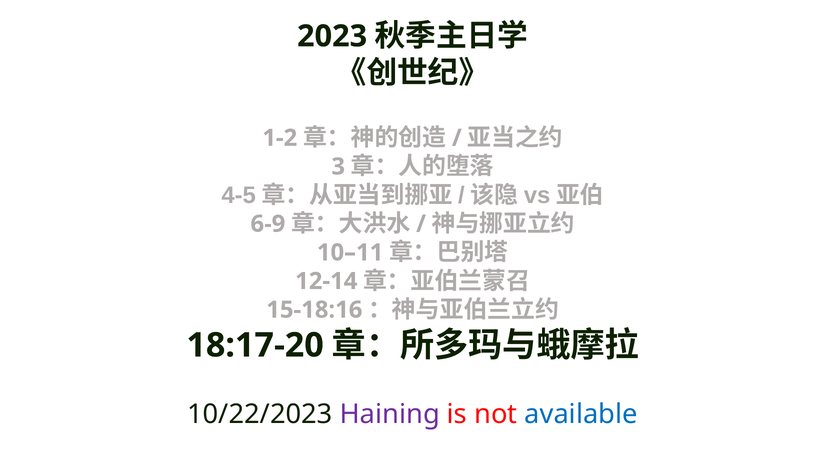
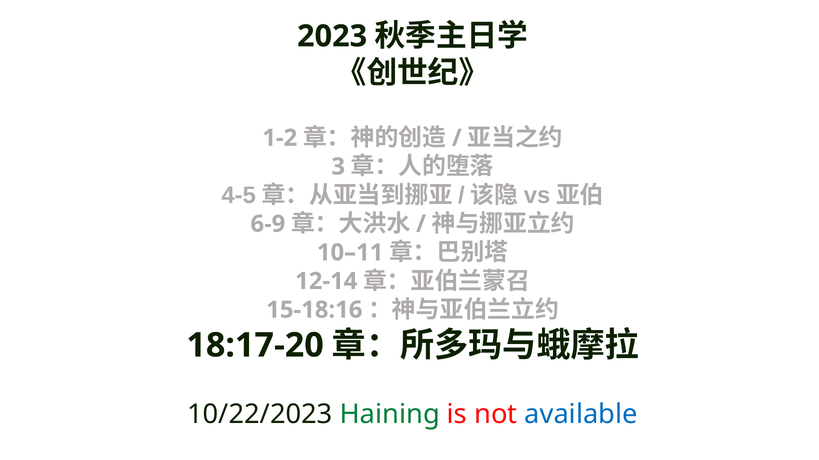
Haining colour: purple -> green
